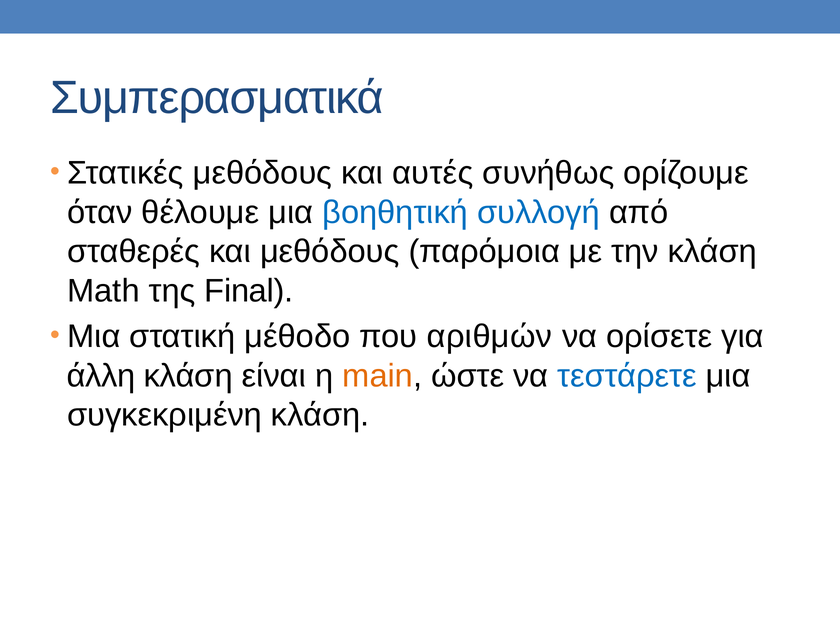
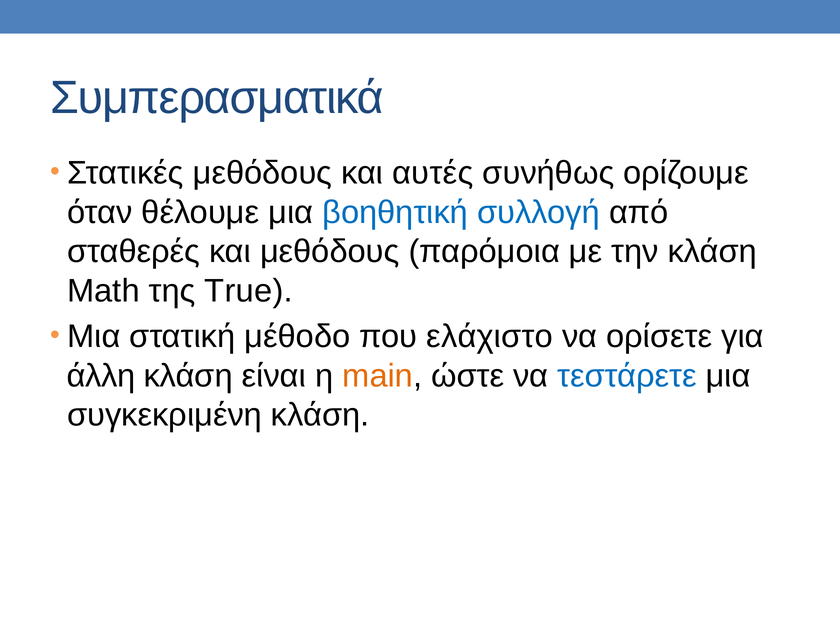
Final: Final -> True
αριθμών: αριθμών -> ελάχιστο
